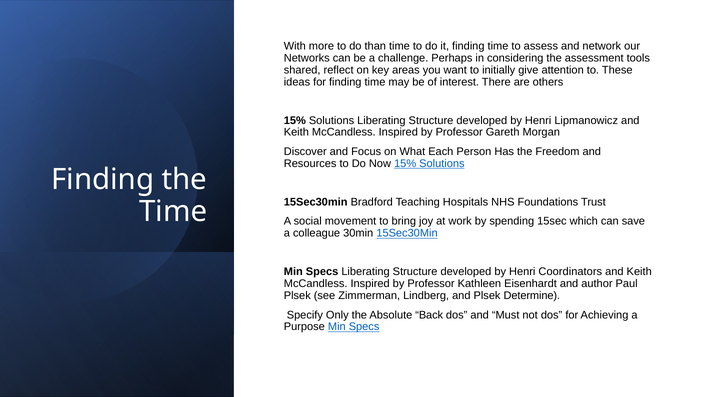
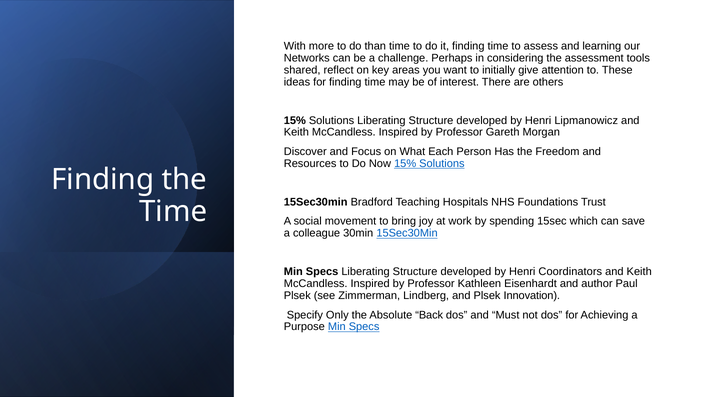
network: network -> learning
Determine: Determine -> Innovation
